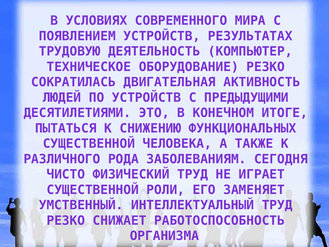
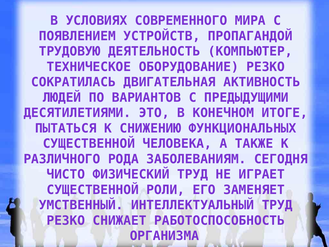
РЕЗУЛЬТАТАХ: РЕЗУЛЬТАТАХ -> ПРОПАГАНДОЙ
ПО УСТРОЙСТВ: УСТРОЙСТВ -> ВАРИАНТОВ
